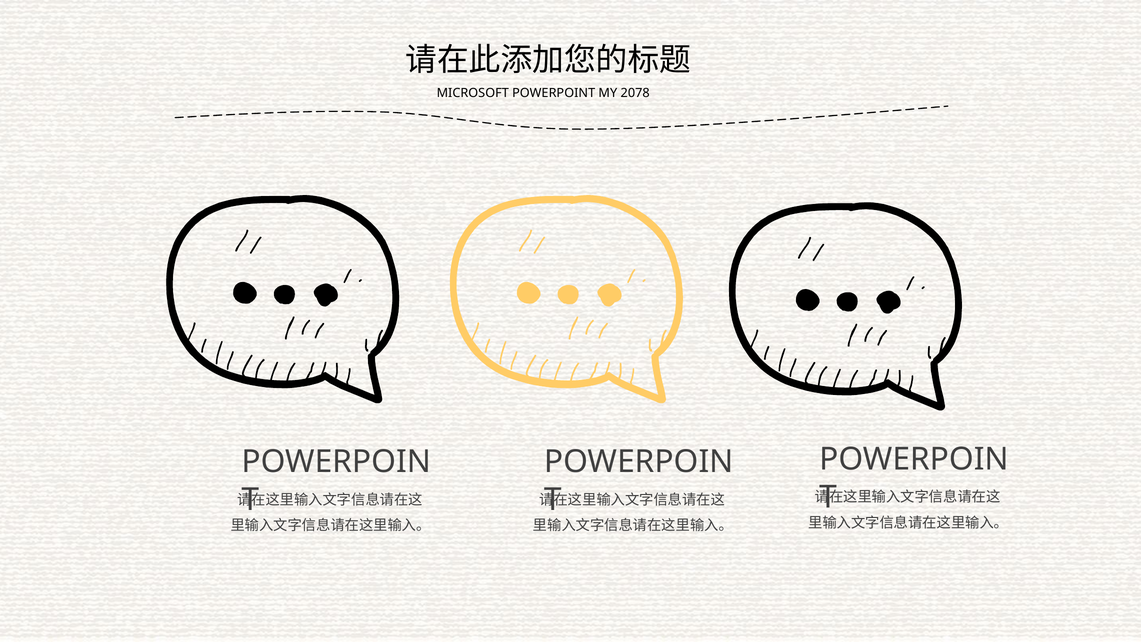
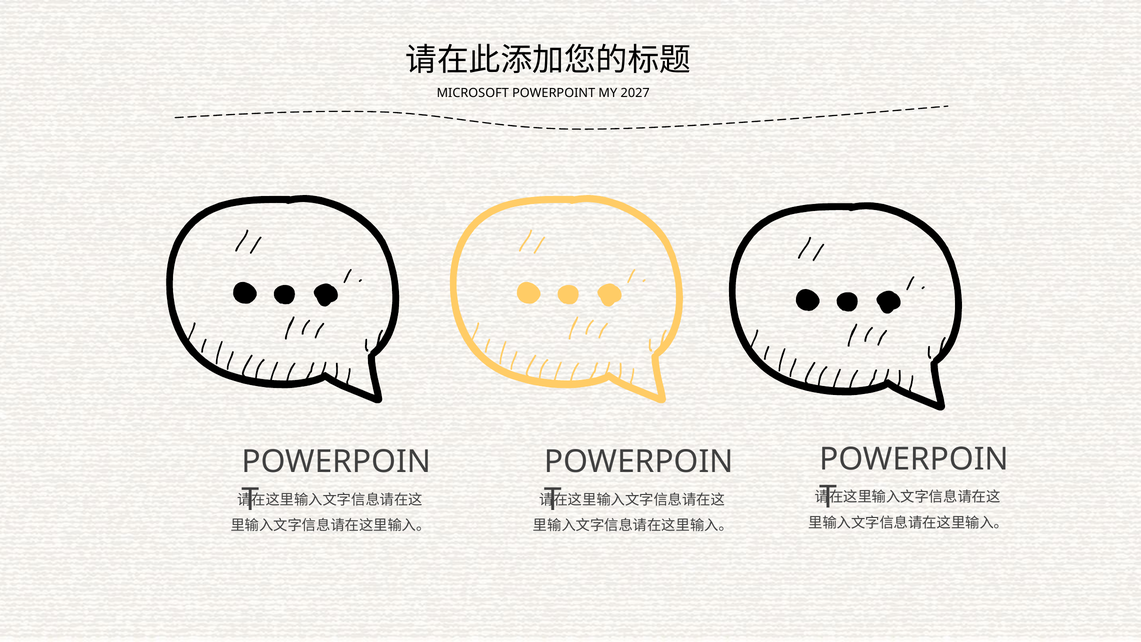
2078: 2078 -> 2027
